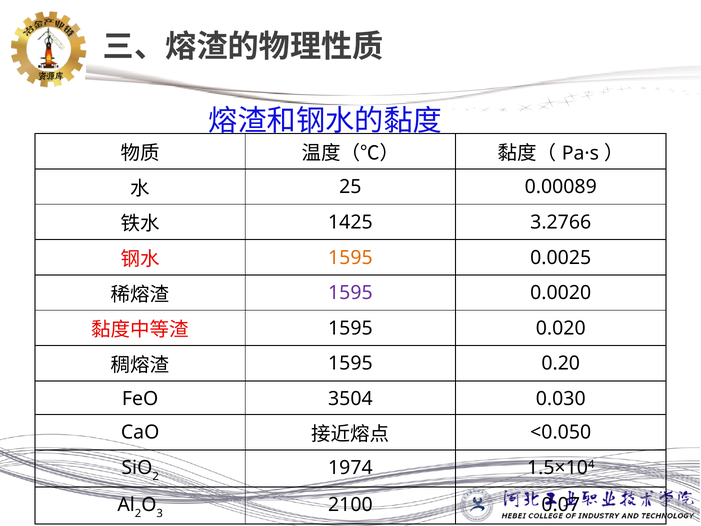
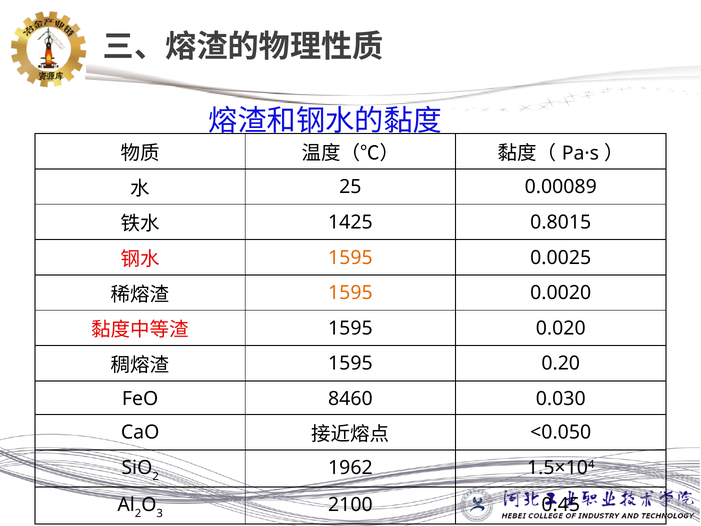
3.2766: 3.2766 -> 0.8015
1595 at (350, 293) colour: purple -> orange
3504: 3504 -> 8460
1974: 1974 -> 1962
0.07: 0.07 -> 0.45
